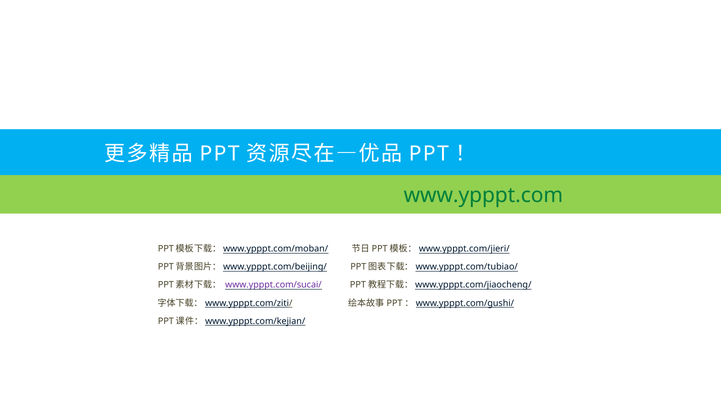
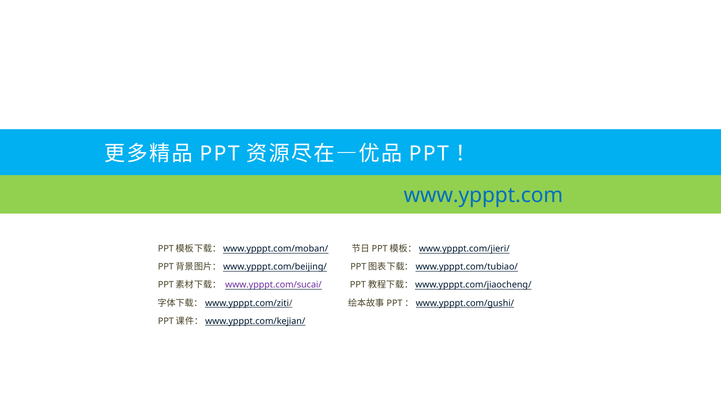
www.ypppt.com colour: green -> blue
